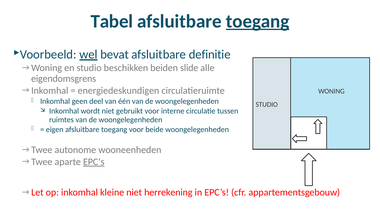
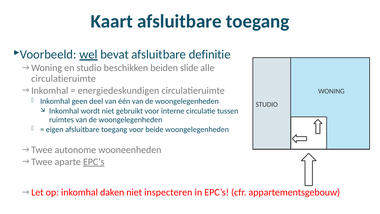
Tabel: Tabel -> Kaart
toegang at (258, 21) underline: present -> none
eigendomsgrens at (64, 79): eigendomsgrens -> circulatieruimte
kleine: kleine -> daken
herrekening: herrekening -> inspecteren
